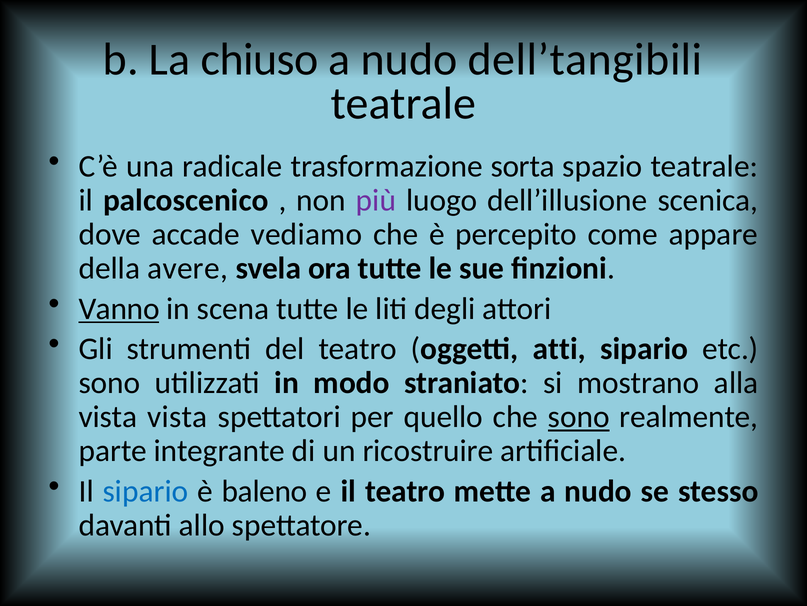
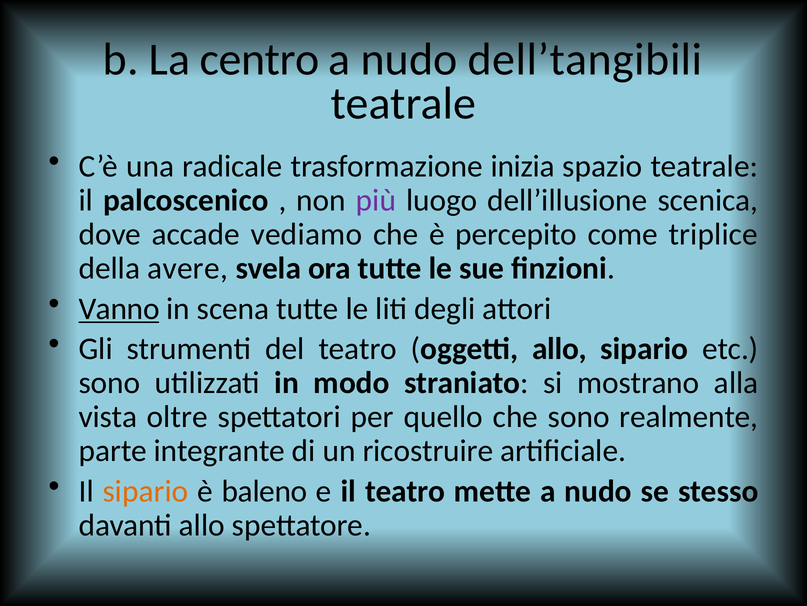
chiuso: chiuso -> centro
sorta: sorta -> inizia
appare: appare -> triplice
oggetti atti: atti -> allo
vista vista: vista -> oltre
sono at (579, 416) underline: present -> none
sipario at (146, 491) colour: blue -> orange
